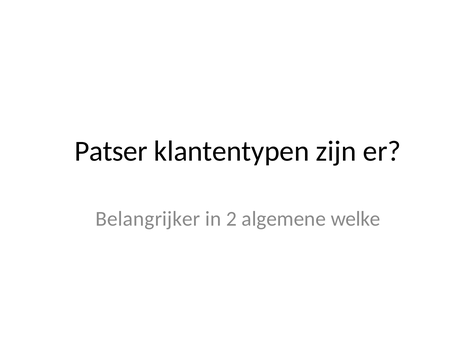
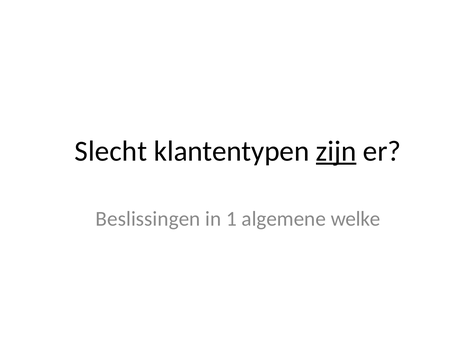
Patser: Patser -> Slecht
zijn underline: none -> present
Belangrijker: Belangrijker -> Beslissingen
2: 2 -> 1
